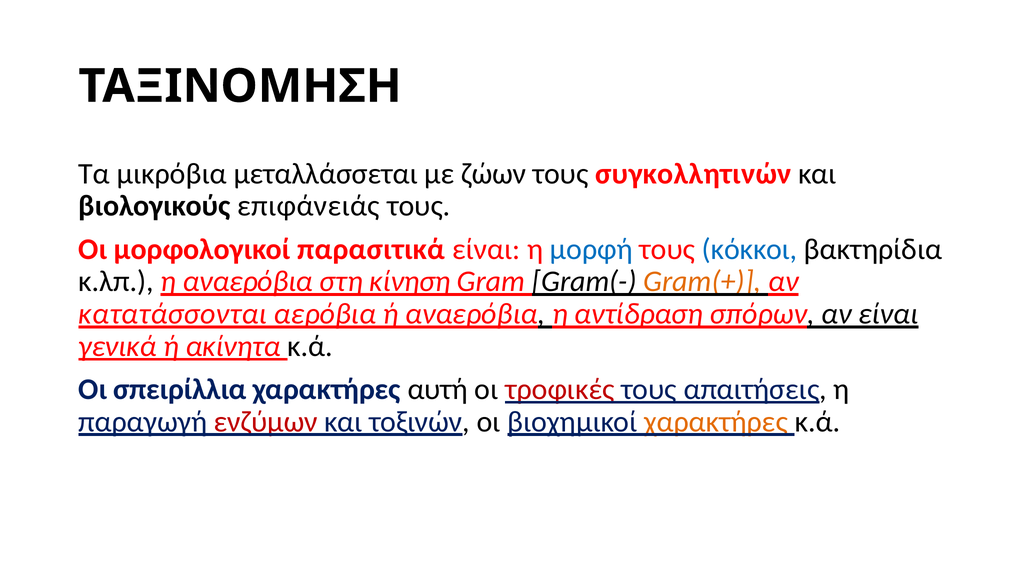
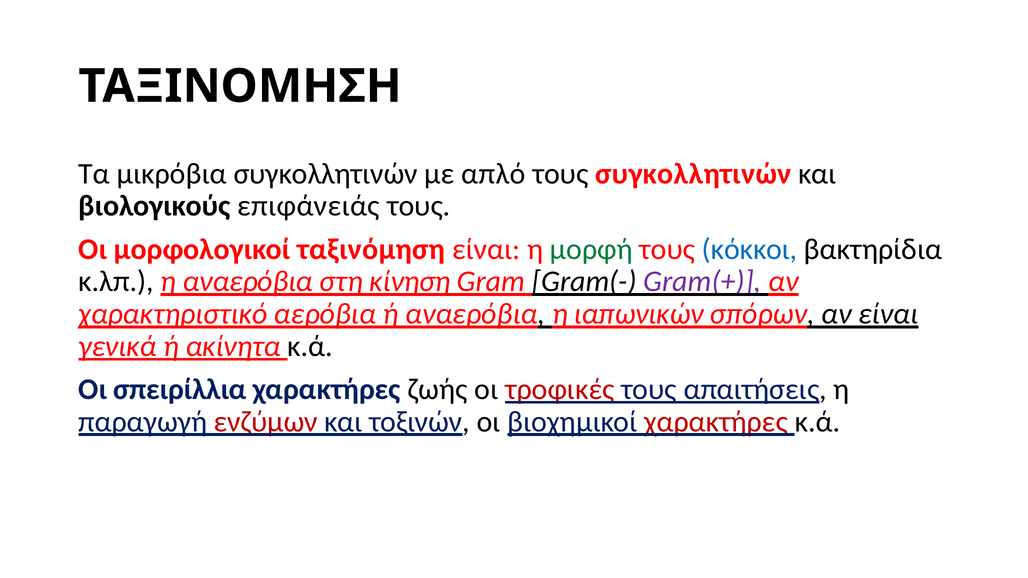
μικρόβια μεταλλάσσεται: μεταλλάσσεται -> συγκολλητινών
ζώων: ζώων -> απλό
παρασιτικά: παρασιτικά -> ταξινόμηση
μορφή colour: blue -> green
Gram(+ colour: orange -> purple
κατατάσσονται: κατατάσσονται -> χαρακτηριστικό
αντίδραση: αντίδραση -> ιαπωνικών
αυτή: αυτή -> ζωής
χαρακτήρες at (716, 422) colour: orange -> red
